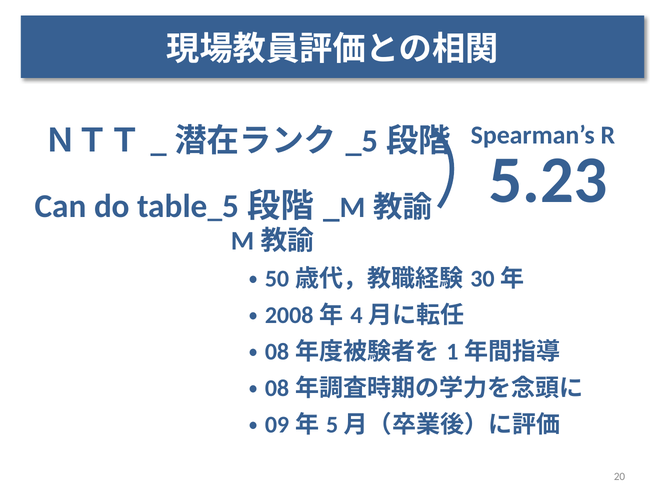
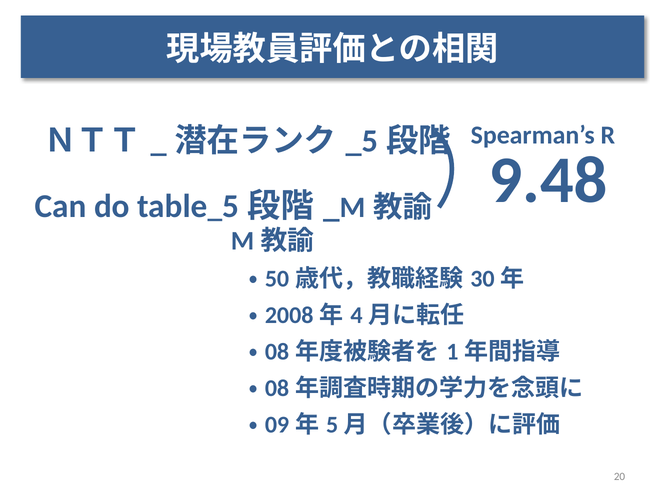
5.23: 5.23 -> 9.48
